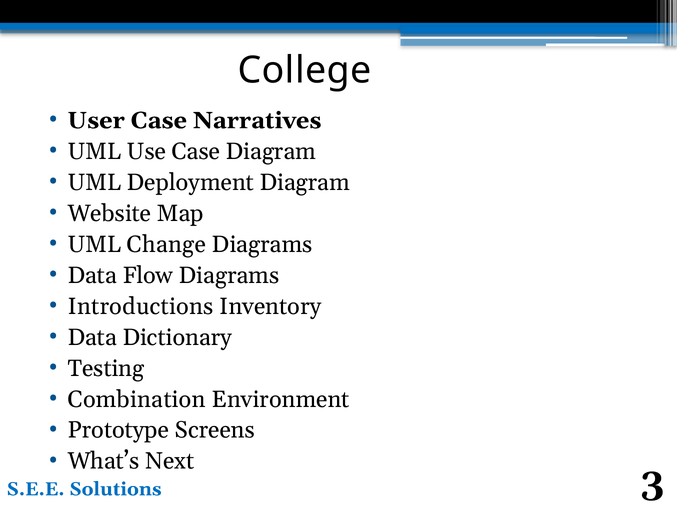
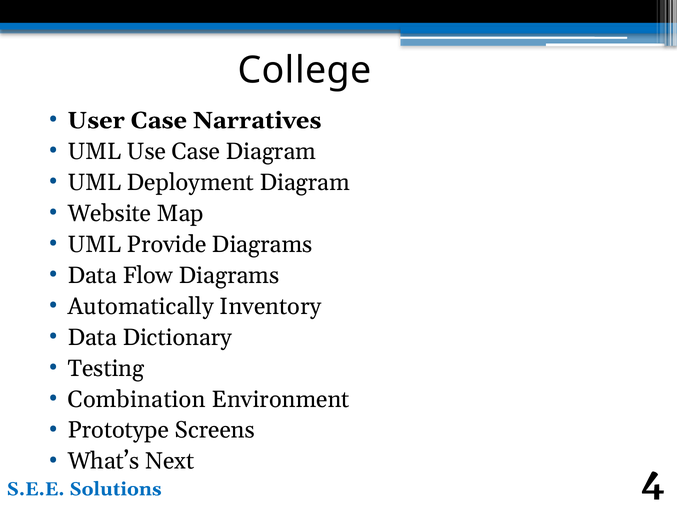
Change: Change -> Provide
Introductions: Introductions -> Automatically
3: 3 -> 4
